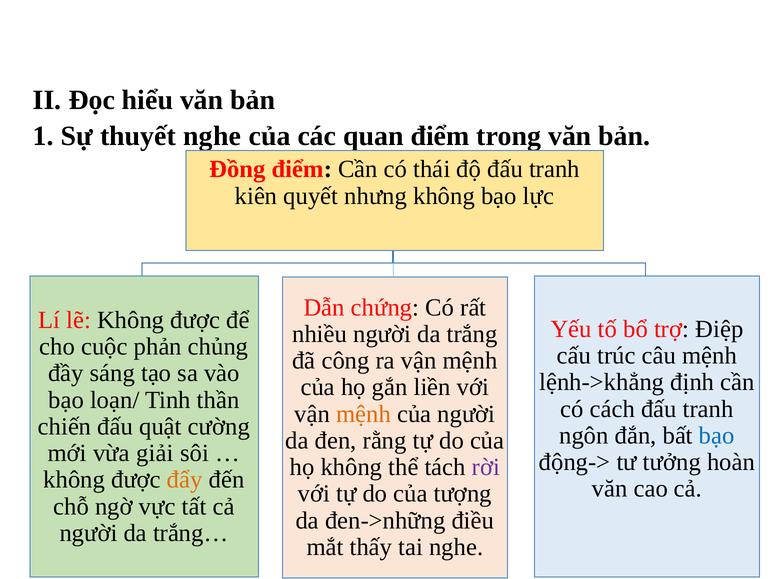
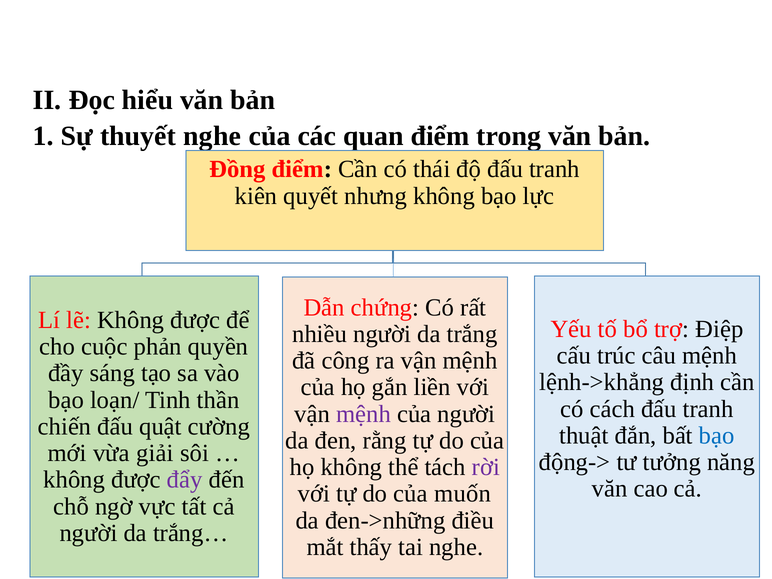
chủng: chủng -> quyền
mệnh at (363, 414) colour: orange -> purple
ngôn: ngôn -> thuật
hoàn: hoàn -> năng
đẩy colour: orange -> purple
tượng: tượng -> muốn
